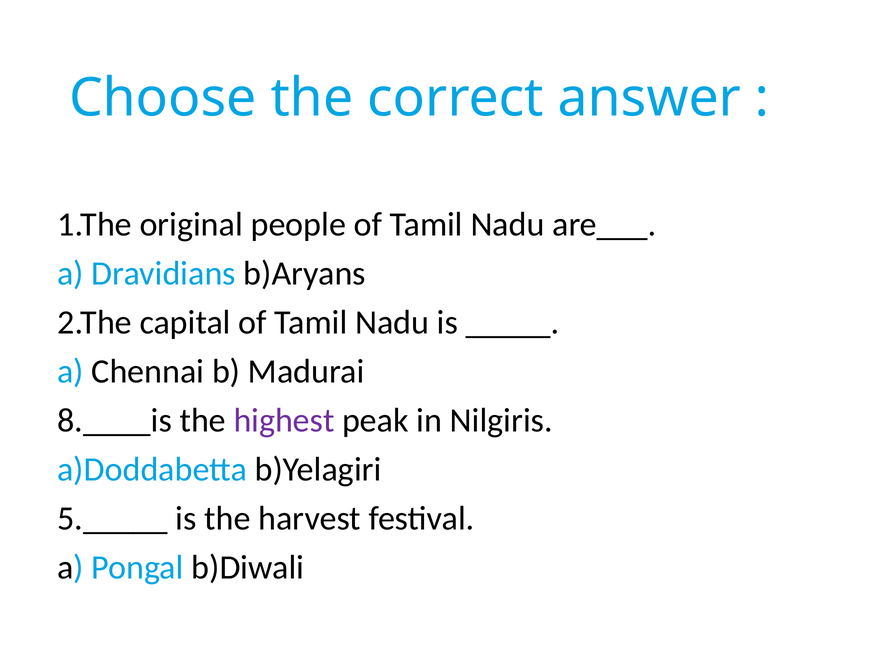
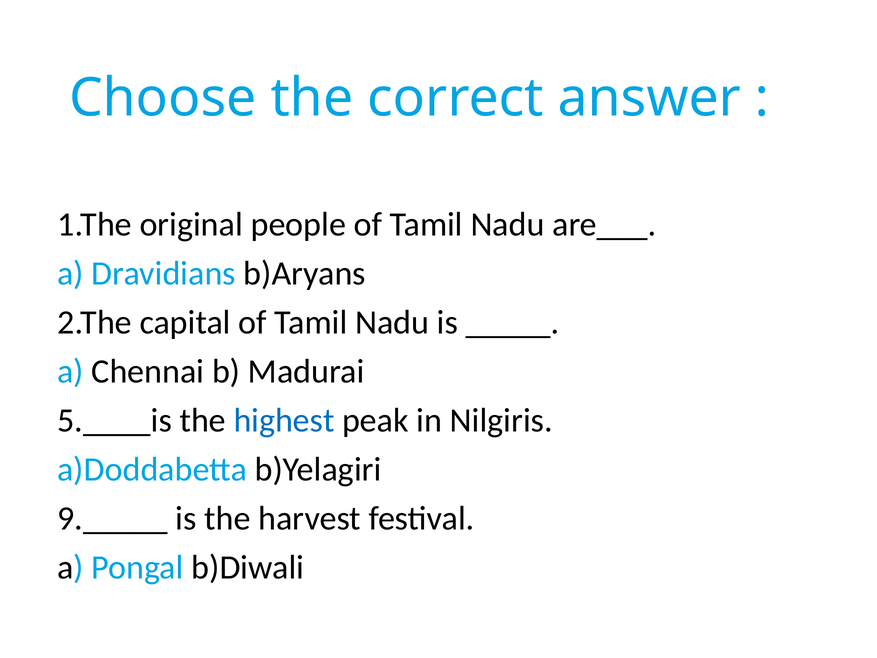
8.____is: 8.____is -> 5.____is
highest colour: purple -> blue
5._____: 5._____ -> 9._____
